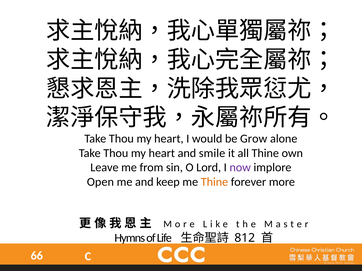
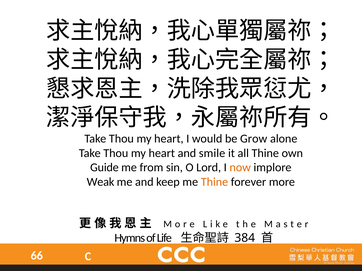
Leave: Leave -> Guide
now colour: purple -> orange
Open: Open -> Weak
812: 812 -> 384
